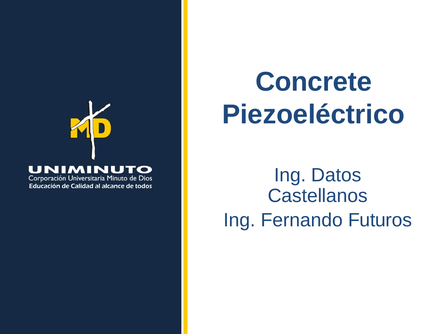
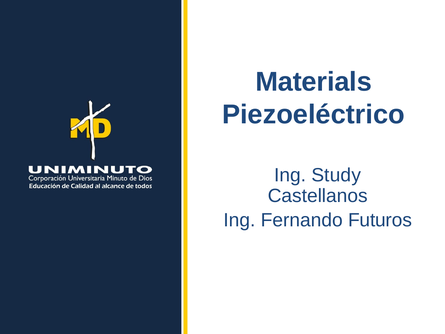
Concrete: Concrete -> Materials
Datos: Datos -> Study
